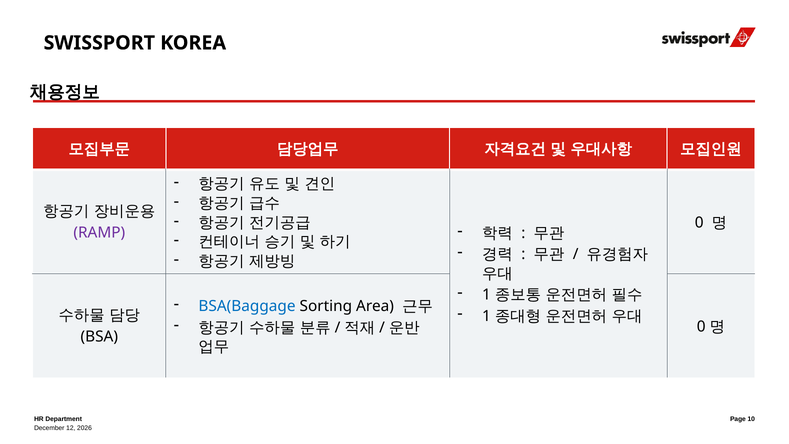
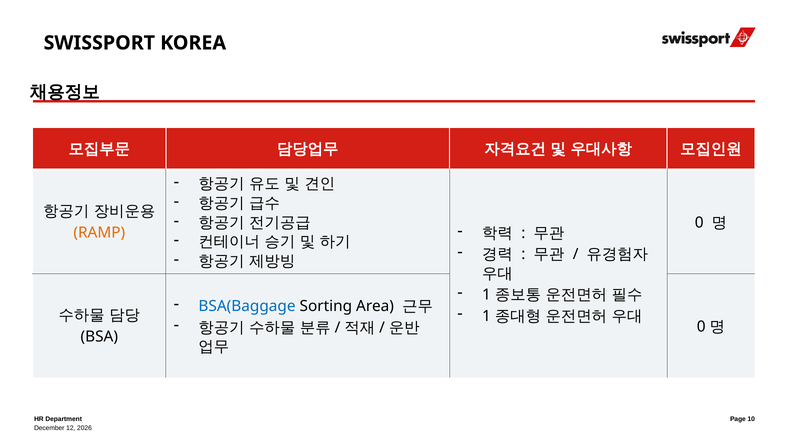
RAMP colour: purple -> orange
